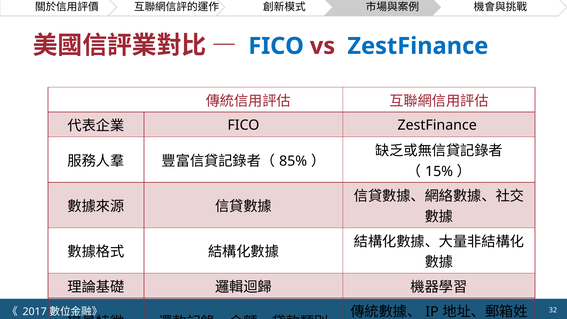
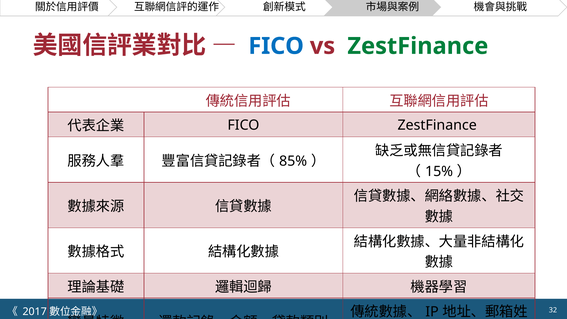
ZestFinance at (418, 46) colour: blue -> green
